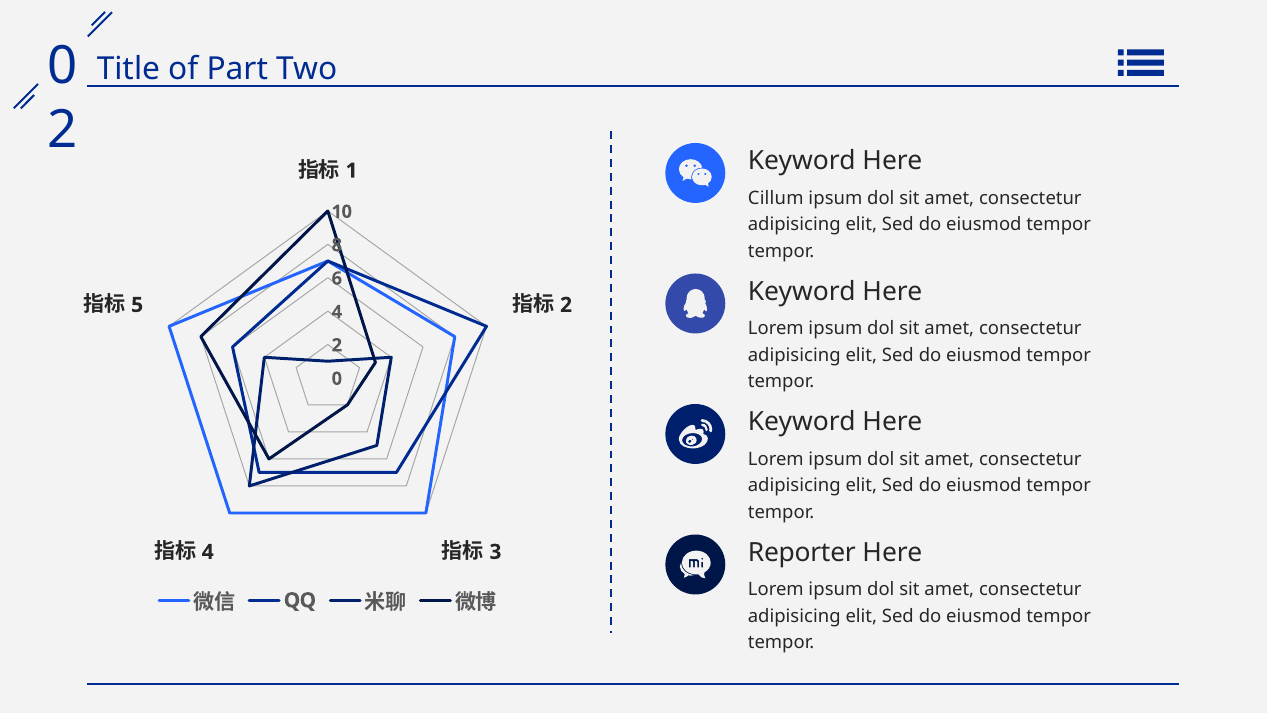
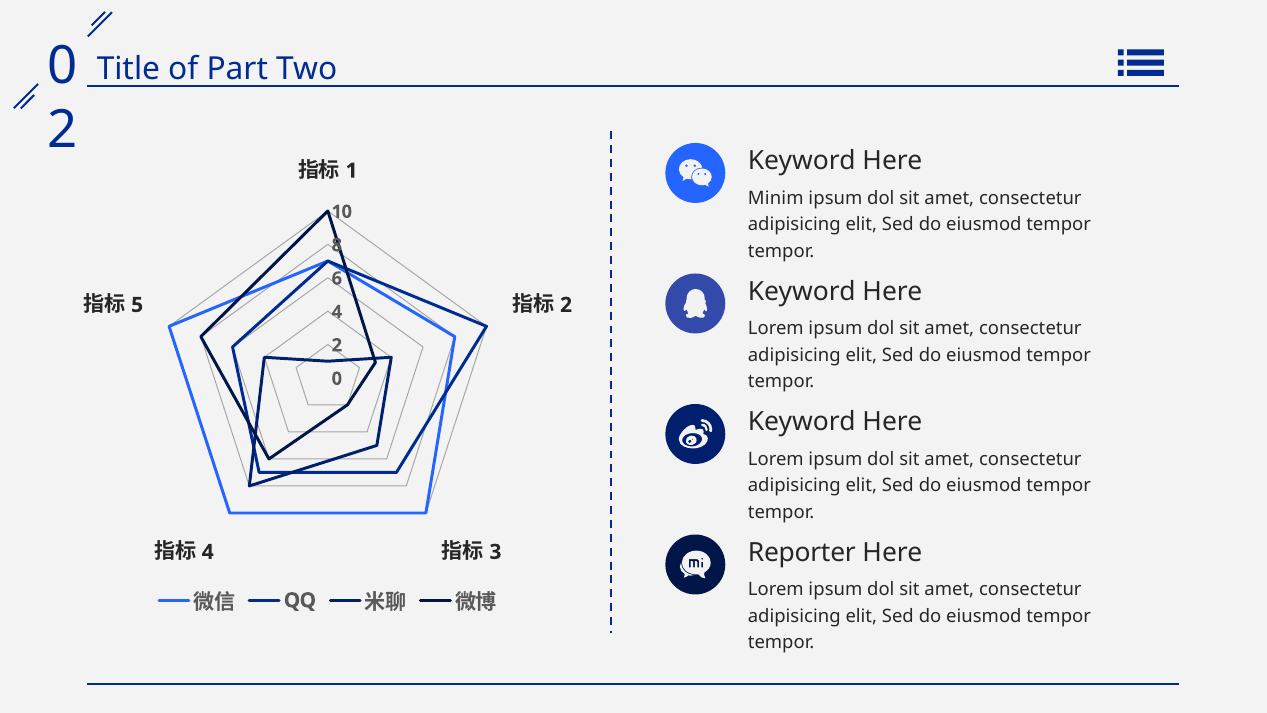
Cillum: Cillum -> Minim
